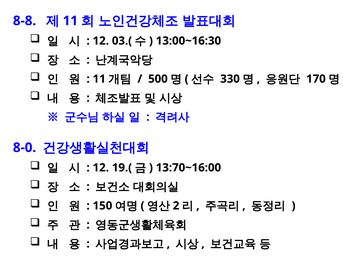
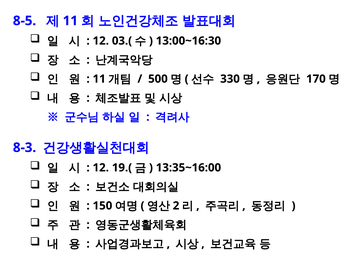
8-8: 8-8 -> 8-5
8-0: 8-0 -> 8-3
13:70~16:00: 13:70~16:00 -> 13:35~16:00
